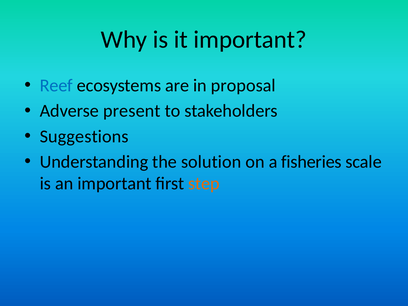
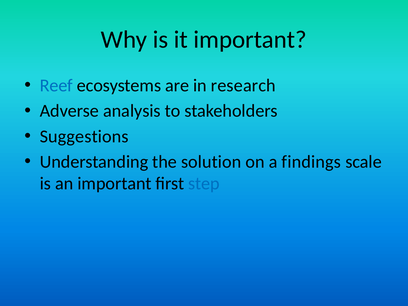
proposal: proposal -> research
present: present -> analysis
fisheries: fisheries -> findings
step colour: orange -> blue
